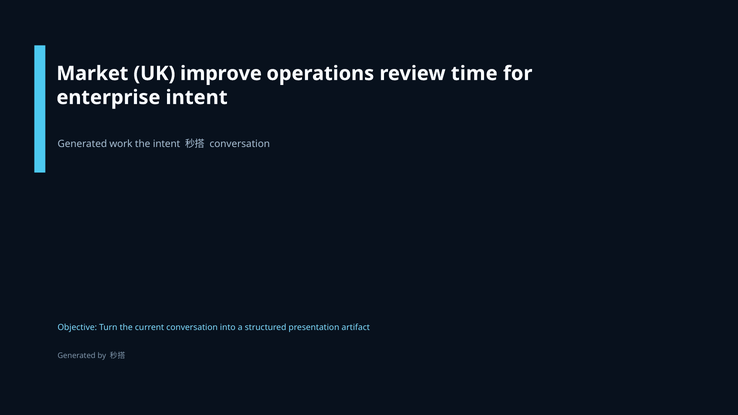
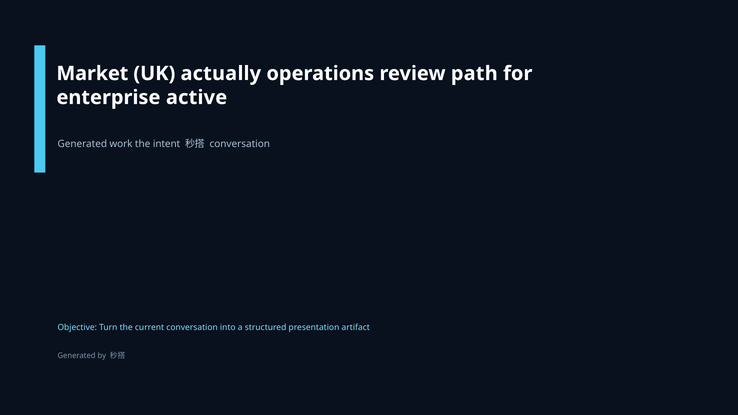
improve: improve -> actually
time: time -> path
enterprise intent: intent -> active
